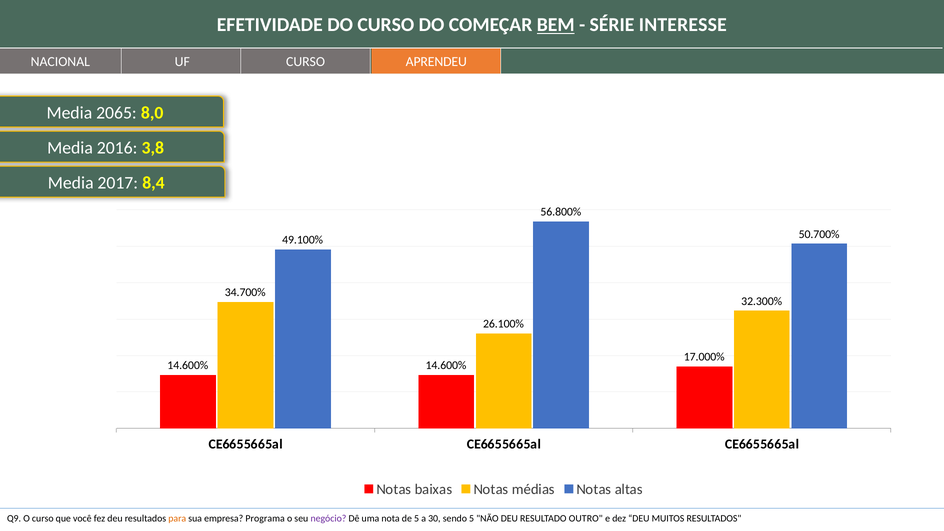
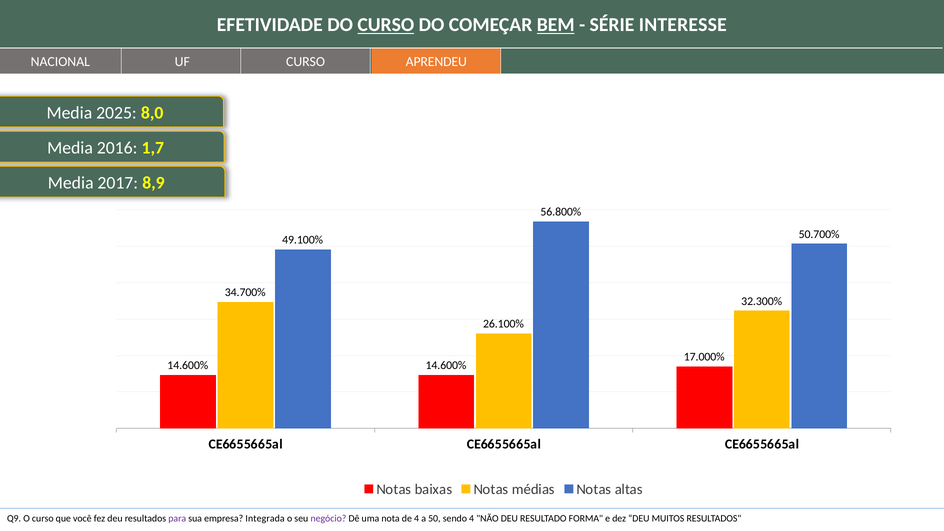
CURSO at (386, 25) underline: none -> present
2065: 2065 -> 2025
3,8: 3,8 -> 1,7
8,4: 8,4 -> 8,9
para colour: orange -> purple
Programa: Programa -> Integrada
de 5: 5 -> 4
30: 30 -> 50
sendo 5: 5 -> 4
OUTRO: OUTRO -> FORMA
